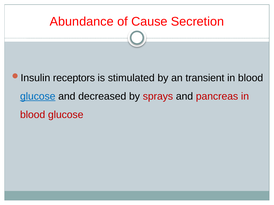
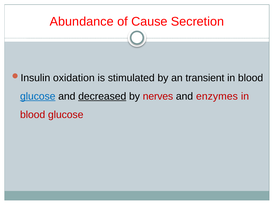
receptors: receptors -> oxidation
decreased underline: none -> present
sprays: sprays -> nerves
pancreas: pancreas -> enzymes
